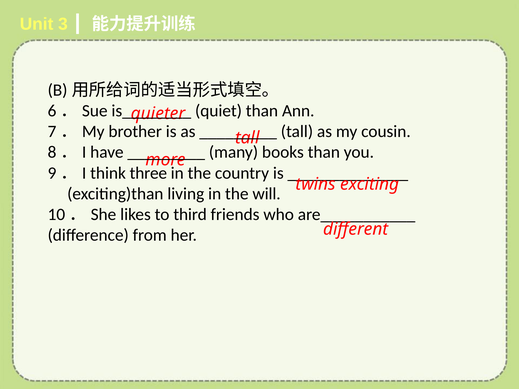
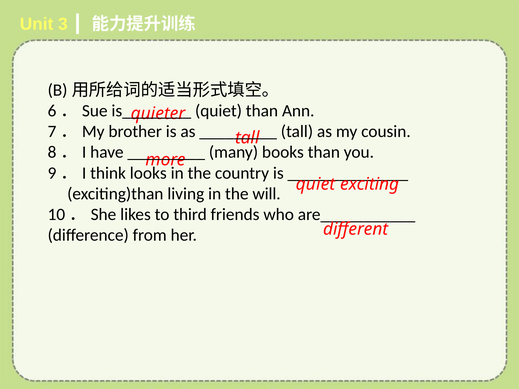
three: three -> looks
twins at (316, 184): twins -> quiet
